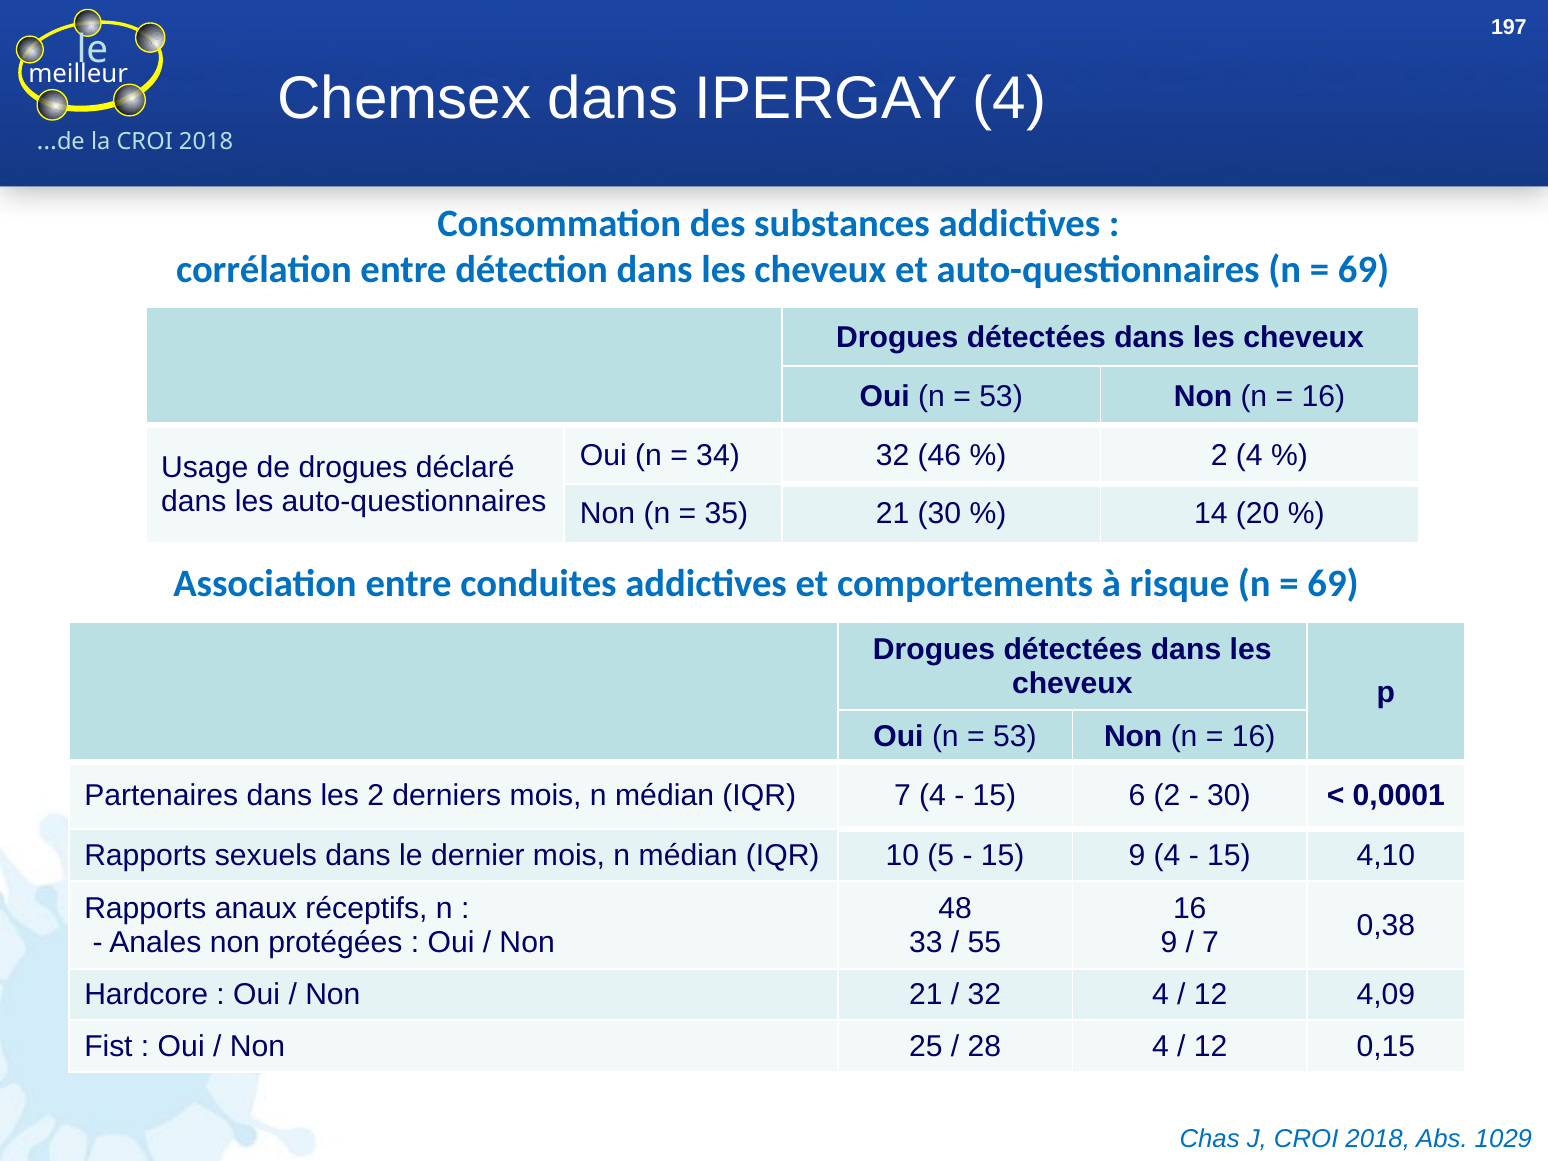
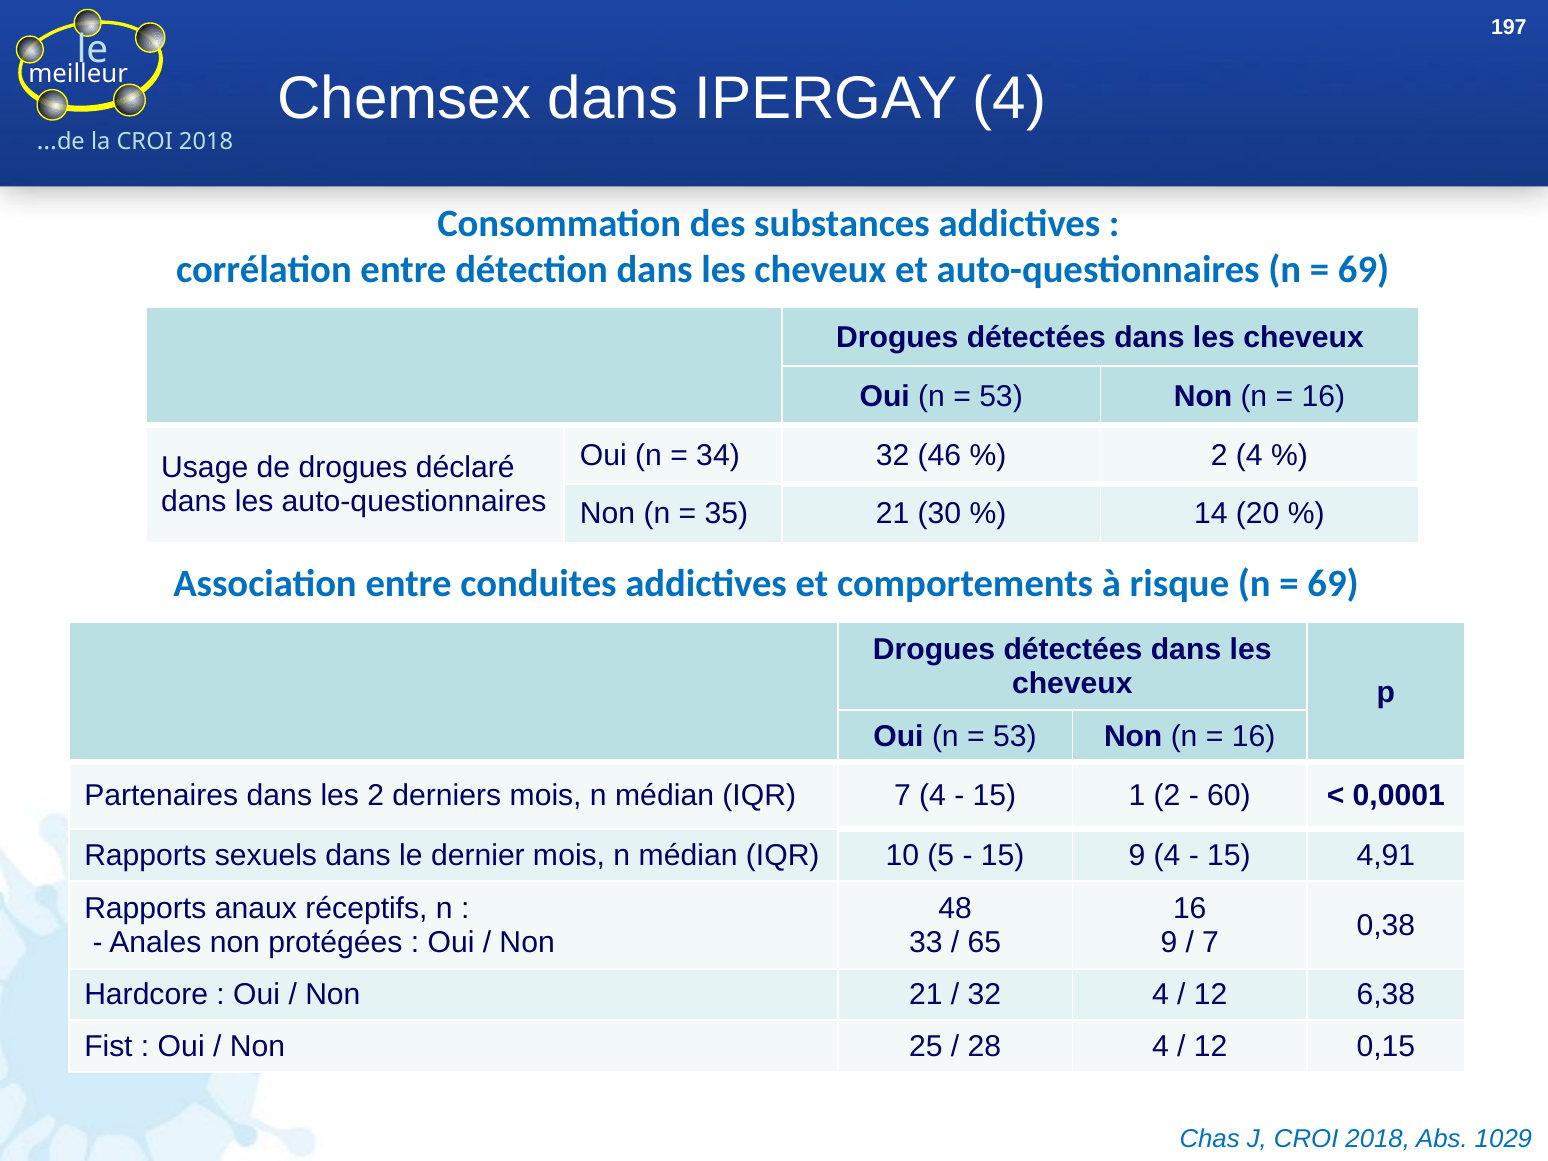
6: 6 -> 1
30 at (1229, 796): 30 -> 60
4,10: 4,10 -> 4,91
55: 55 -> 65
4,09: 4,09 -> 6,38
